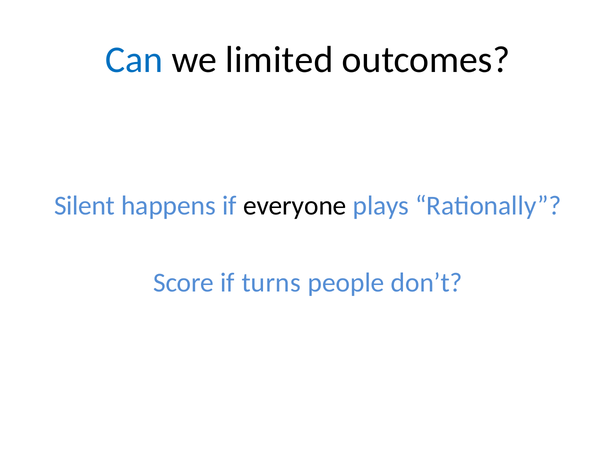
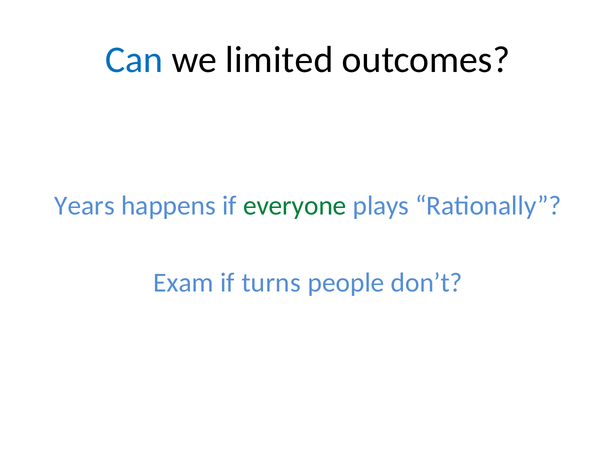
Silent: Silent -> Years
everyone colour: black -> green
Score: Score -> Exam
